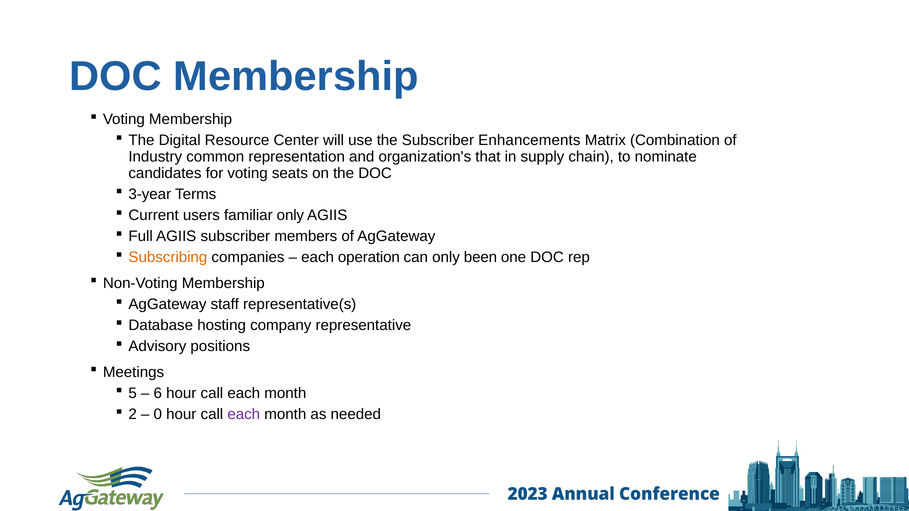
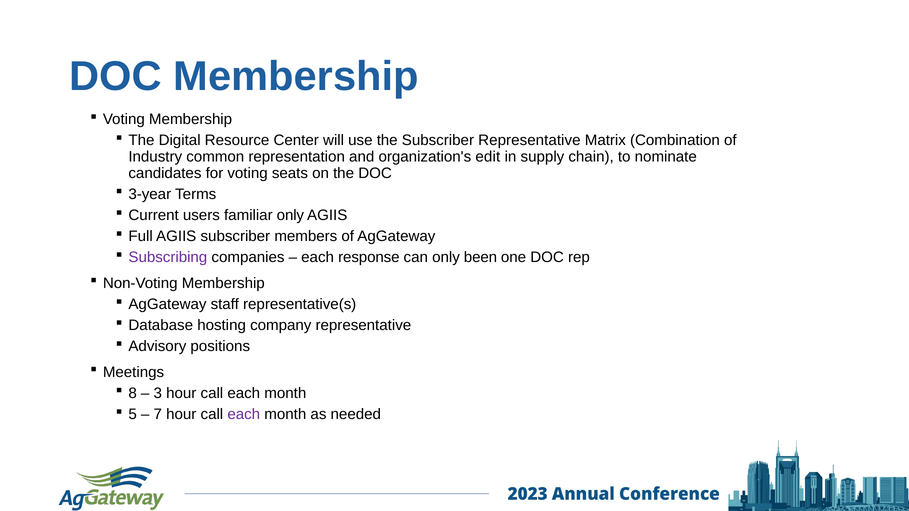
Subscriber Enhancements: Enhancements -> Representative
that: that -> edit
Subscribing colour: orange -> purple
operation: operation -> response
5: 5 -> 8
6: 6 -> 3
2: 2 -> 5
0: 0 -> 7
